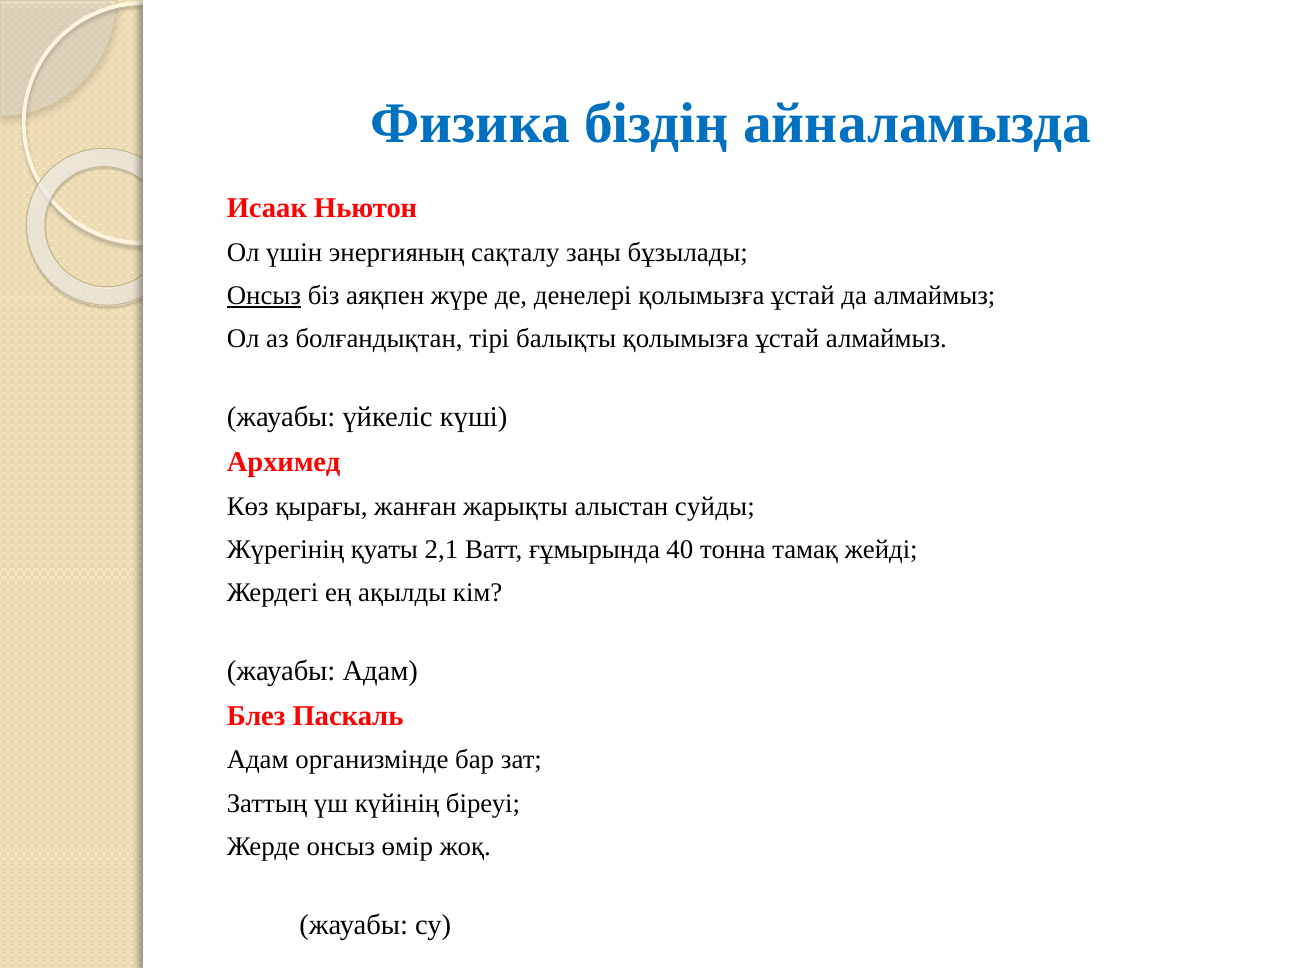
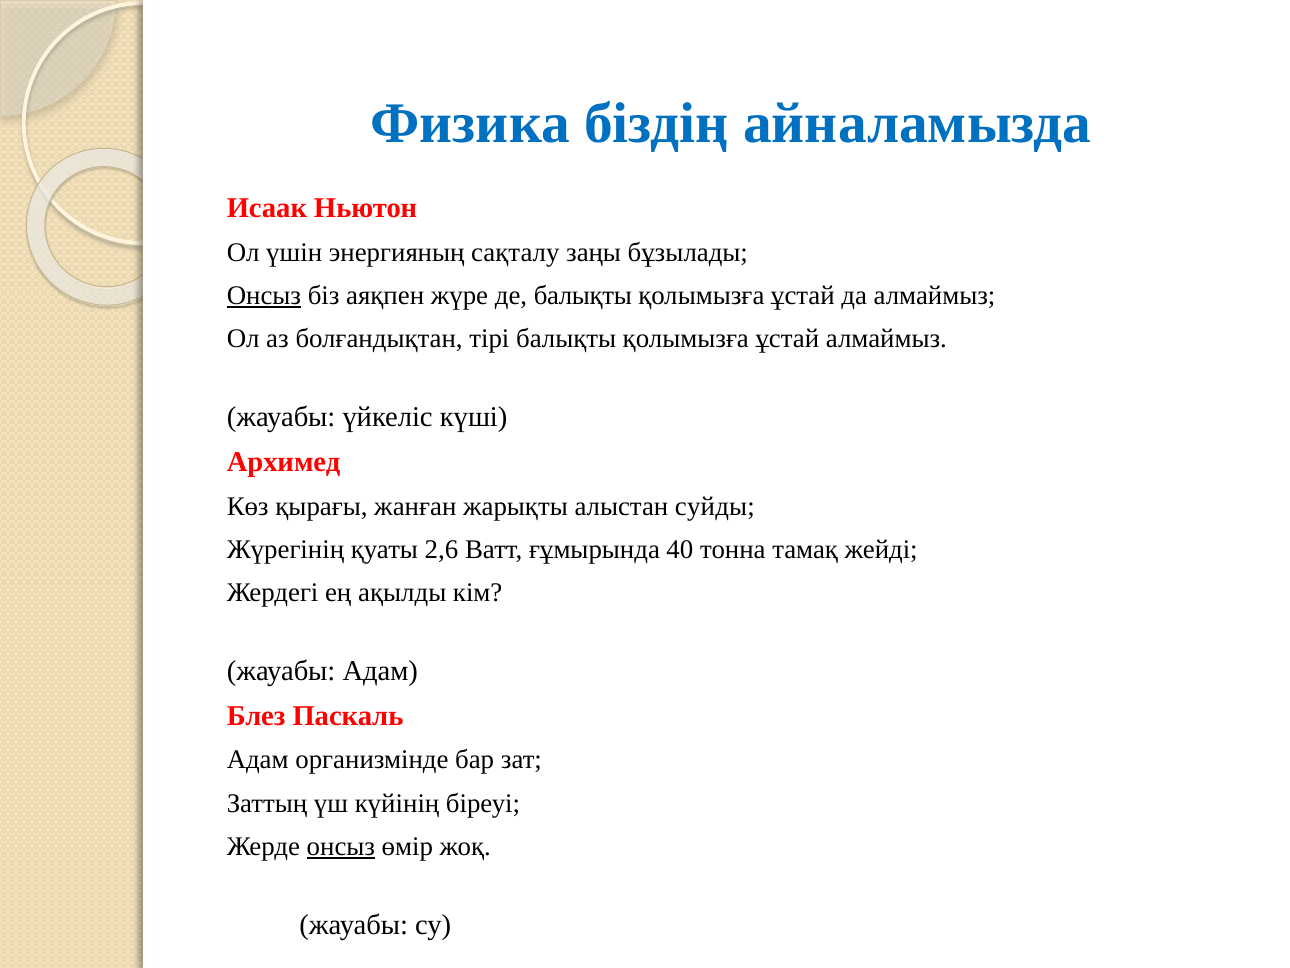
де денелері: денелері -> балықты
2,1: 2,1 -> 2,6
онсыз at (341, 846) underline: none -> present
